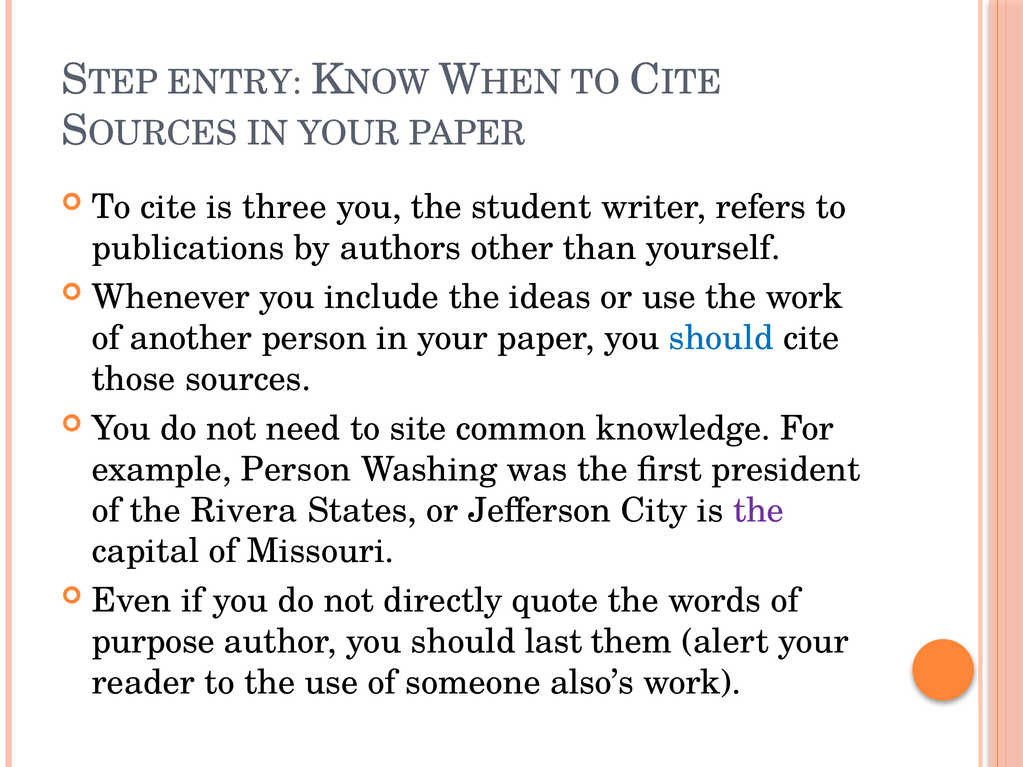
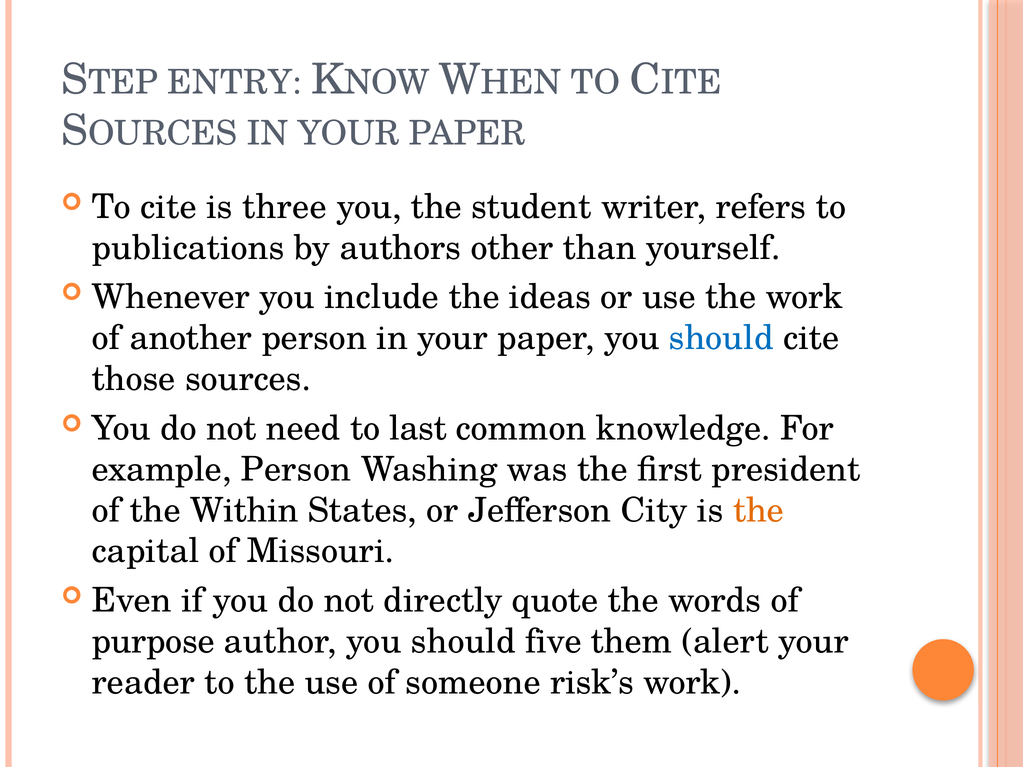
site: site -> last
Rivera: Rivera -> Within
the at (759, 510) colour: purple -> orange
last: last -> five
also’s: also’s -> risk’s
